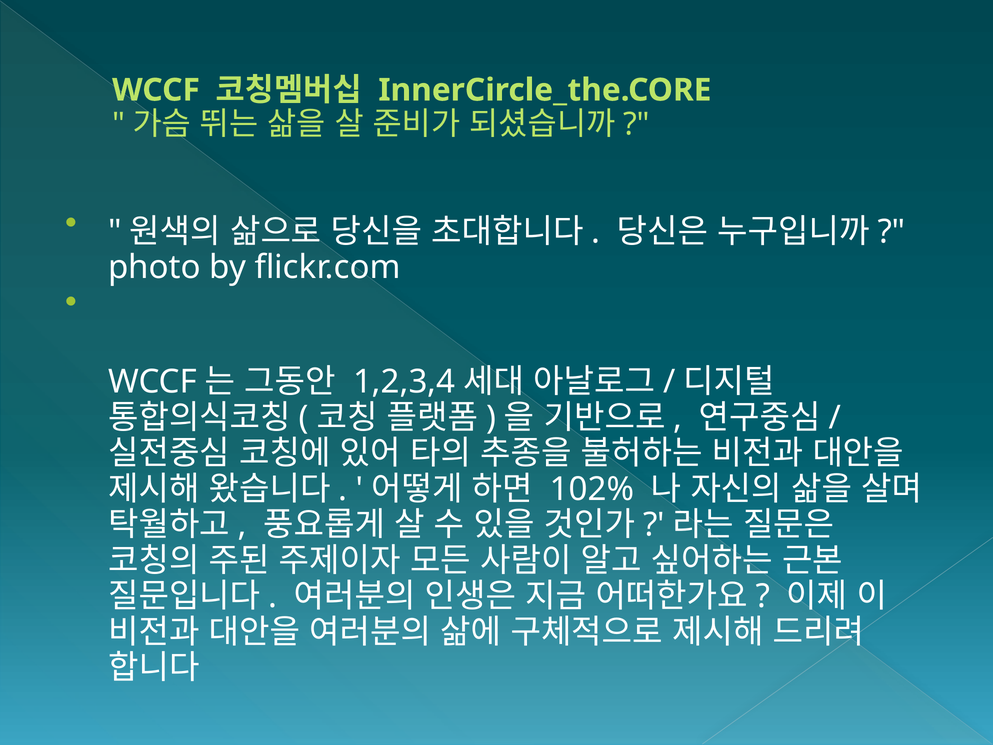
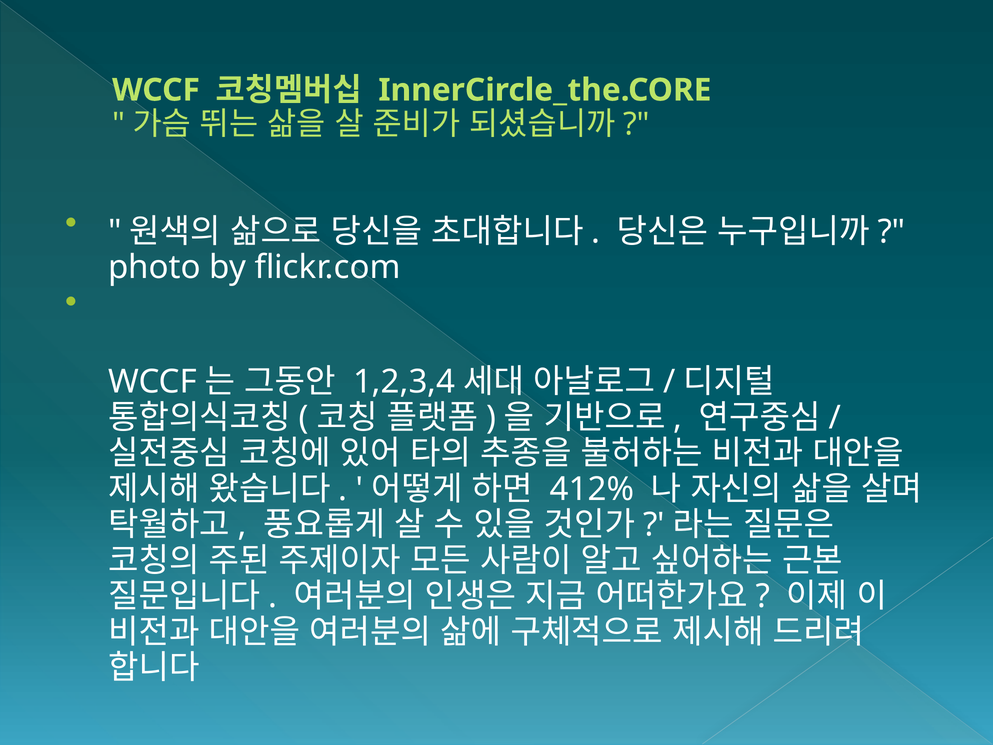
102%: 102% -> 412%
